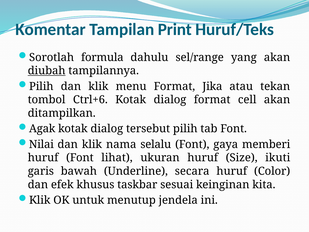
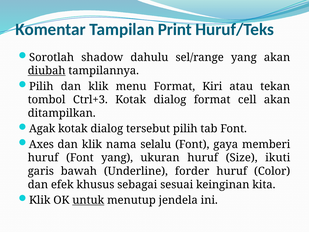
formula: formula -> shadow
Jika: Jika -> Kiri
Ctrl+6: Ctrl+6 -> Ctrl+3
Nilai: Nilai -> Axes
Font lihat: lihat -> yang
secara: secara -> forder
taskbar: taskbar -> sebagai
untuk underline: none -> present
